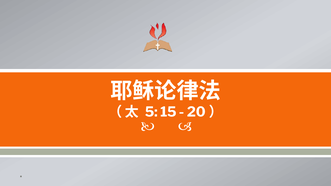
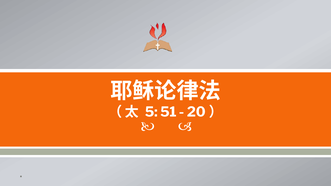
15: 15 -> 51
